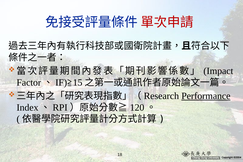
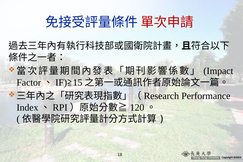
Performance underline: present -> none
